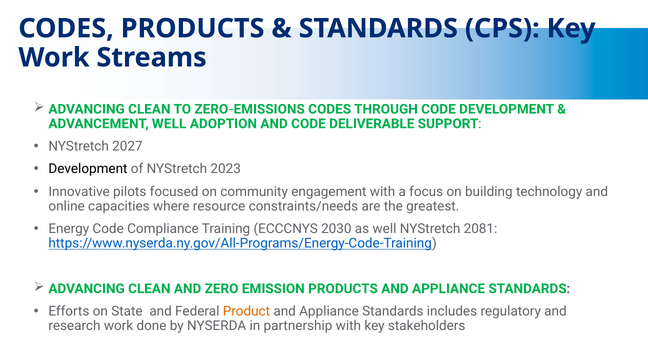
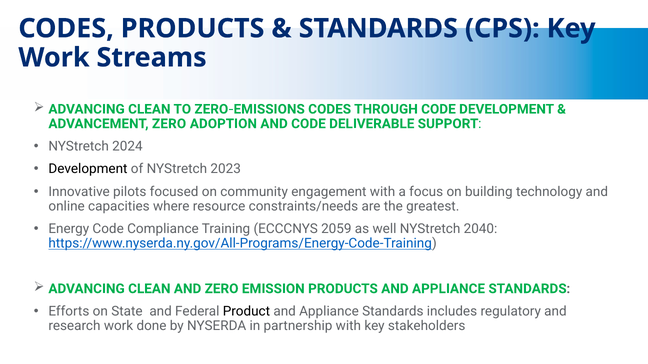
ADVANCEMENT WELL: WELL -> ZERO
2027: 2027 -> 2024
2030: 2030 -> 2059
2081: 2081 -> 2040
Product colour: orange -> black
